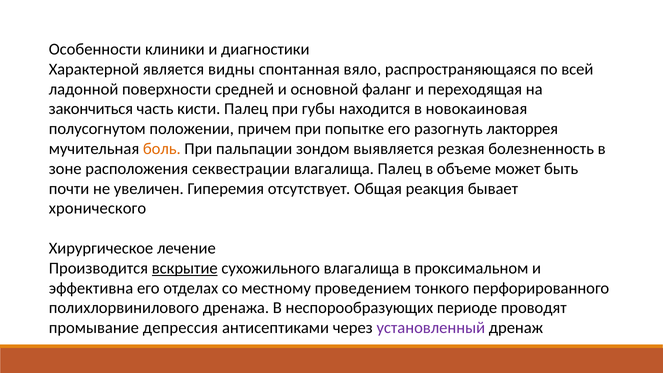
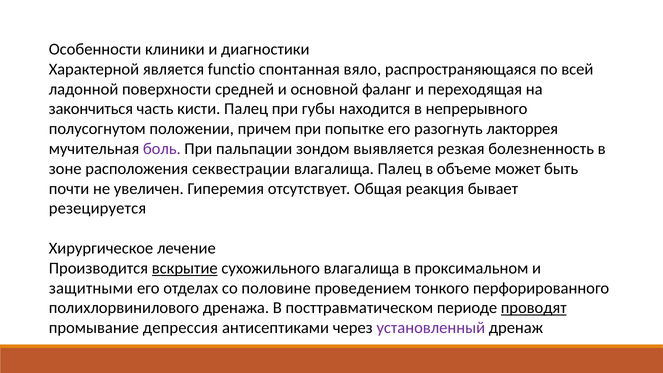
видны: видны -> functio
новокаиновая: новокаиновая -> непрерывного
боль colour: orange -> purple
хронического: хронического -> резецируется
эффективна: эффективна -> защитными
местному: местному -> половине
неспорообразующих: неспорообразующих -> посттравматическом
проводят underline: none -> present
